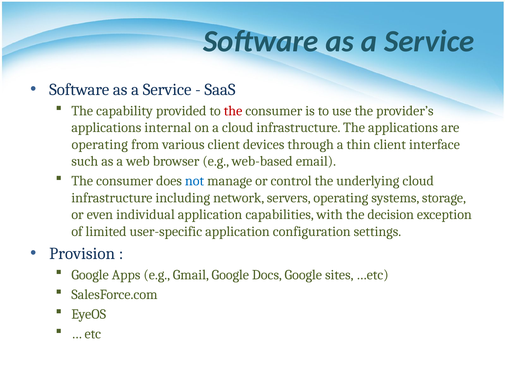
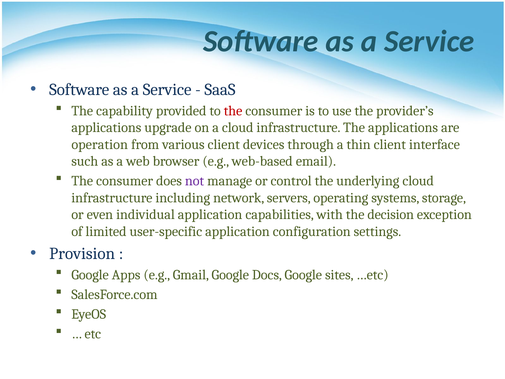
internal: internal -> upgrade
operating at (100, 144): operating -> operation
not colour: blue -> purple
